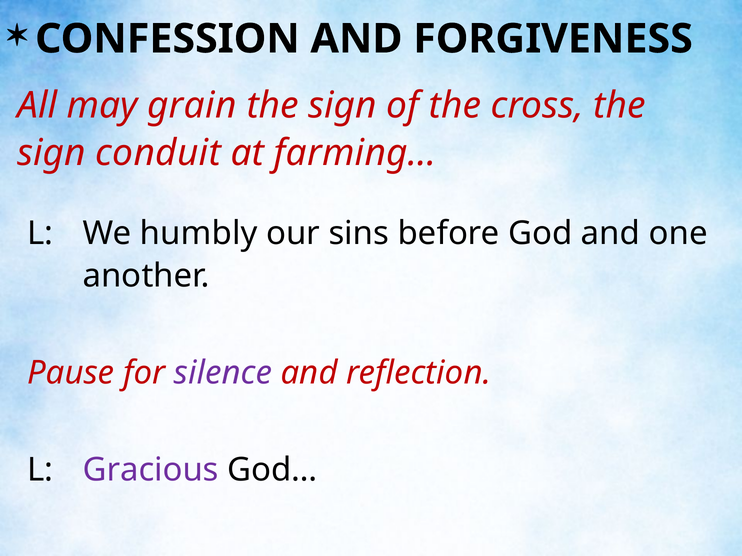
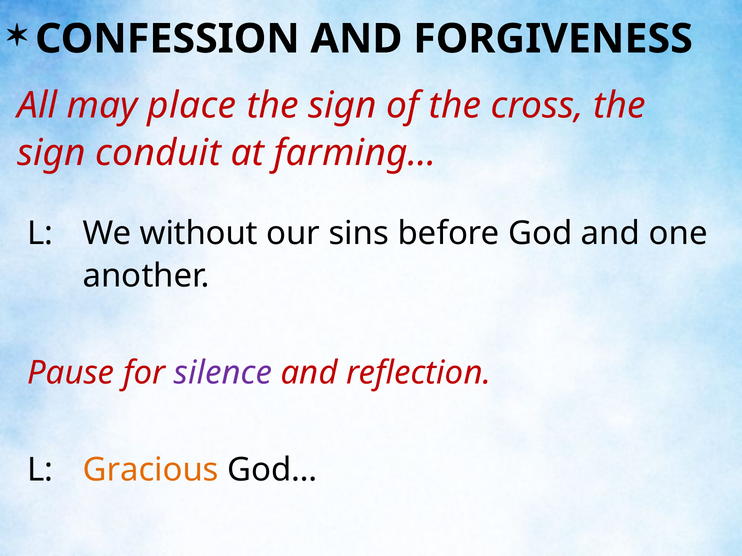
grain: grain -> place
humbly: humbly -> without
Gracious colour: purple -> orange
